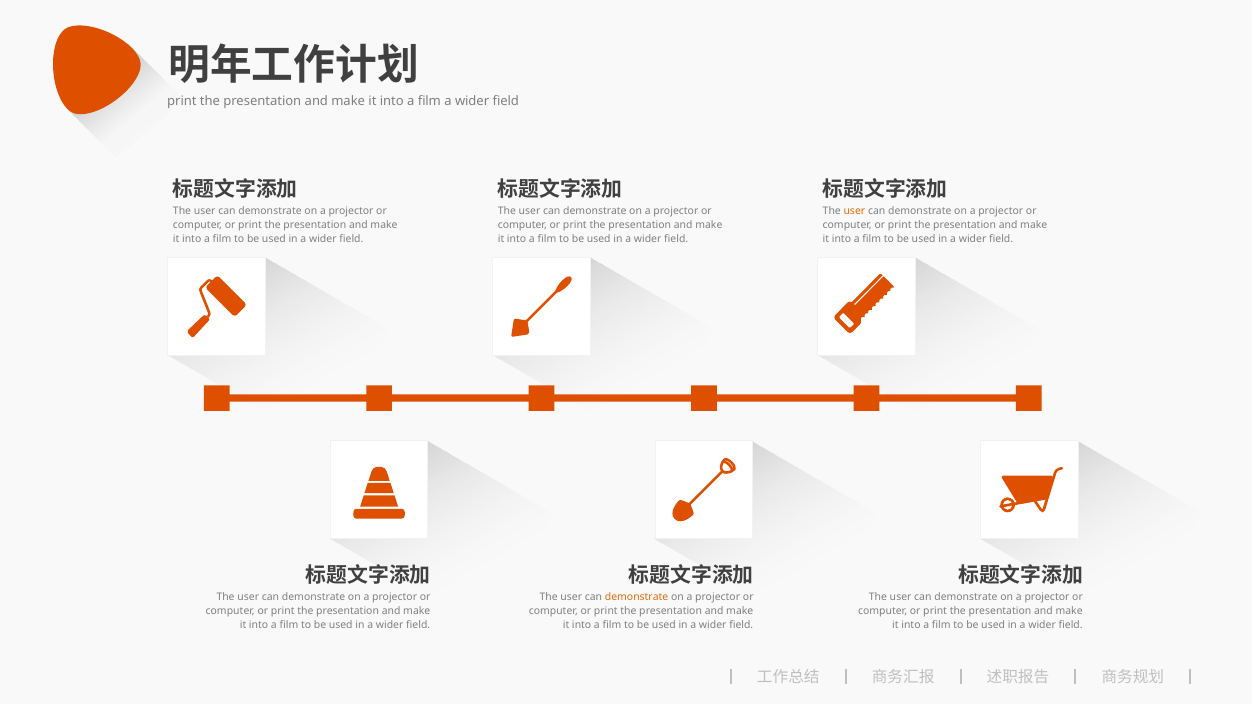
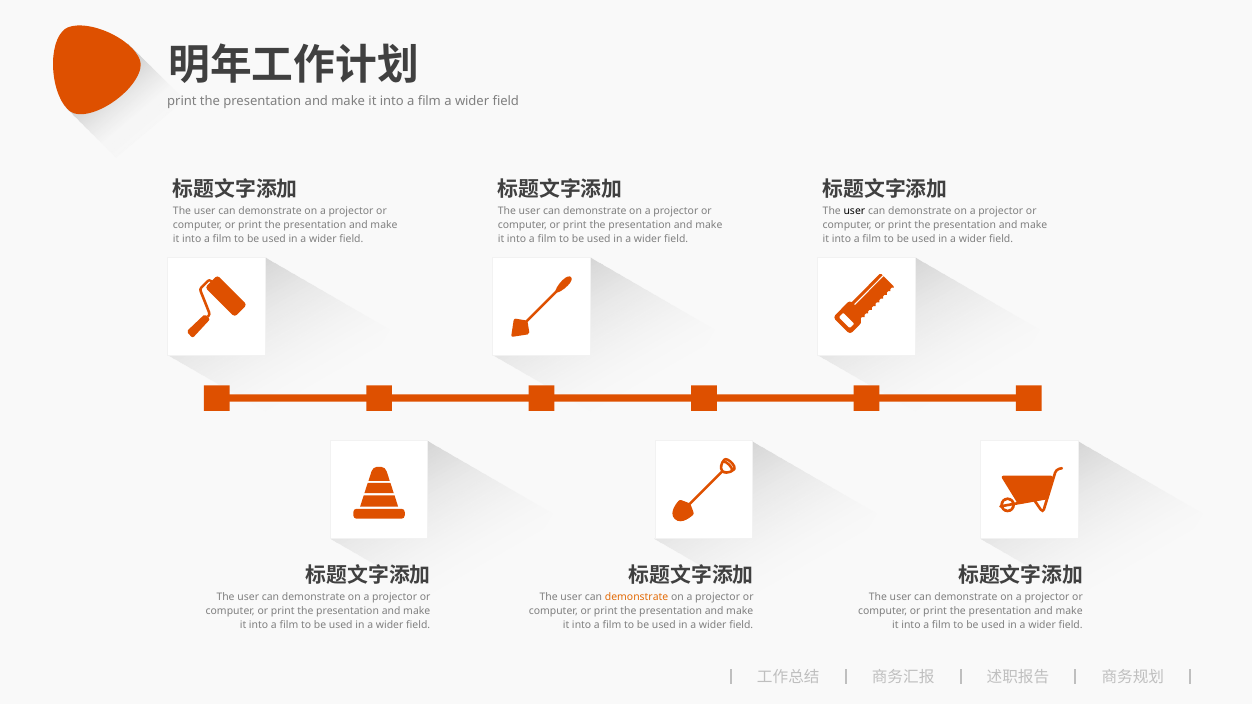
user at (854, 211) colour: orange -> black
